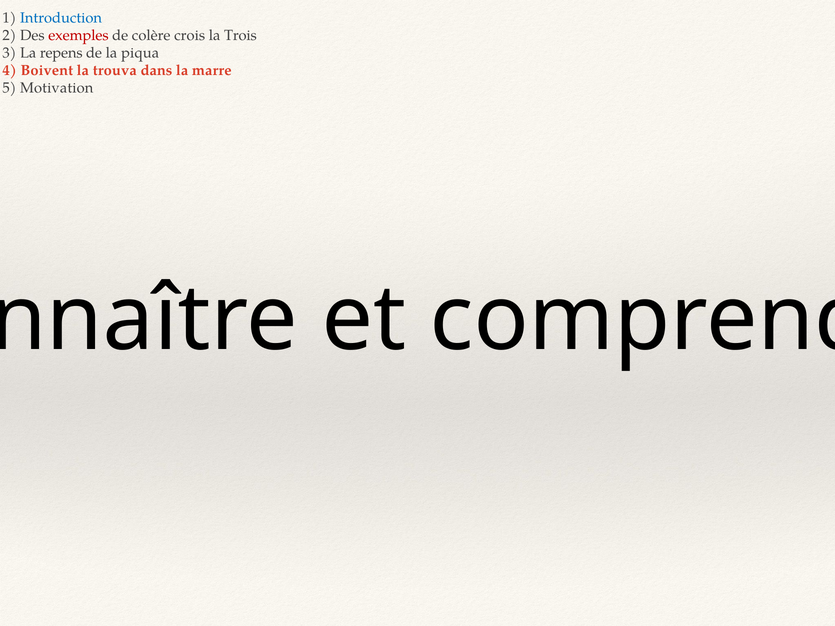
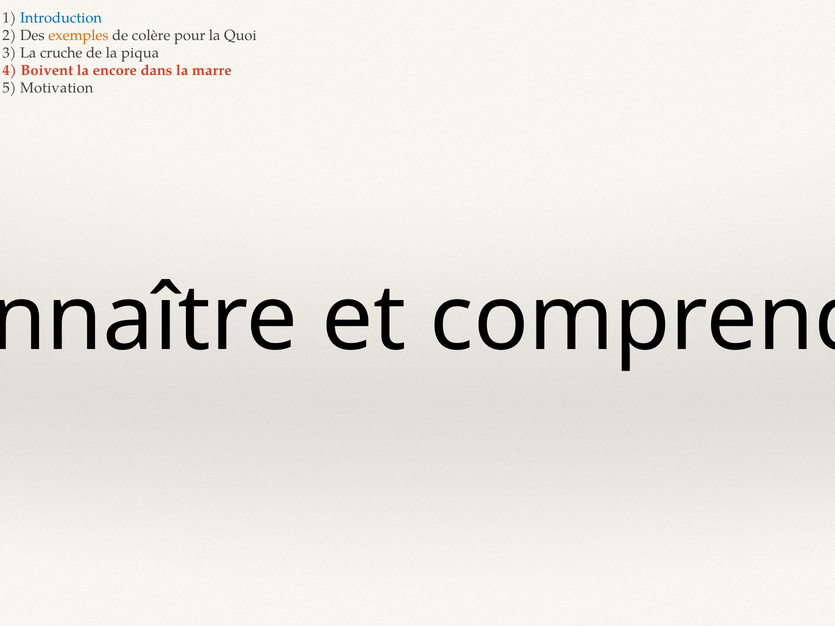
exemples colour: red -> orange
crois: crois -> pour
Trois: Trois -> Quoi
repens: repens -> cruche
trouva: trouva -> encore
